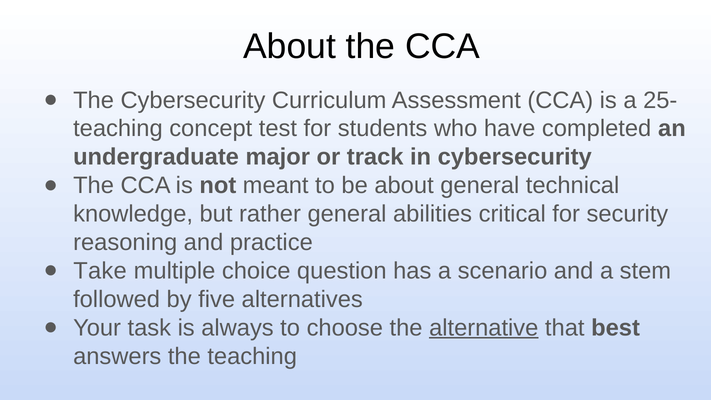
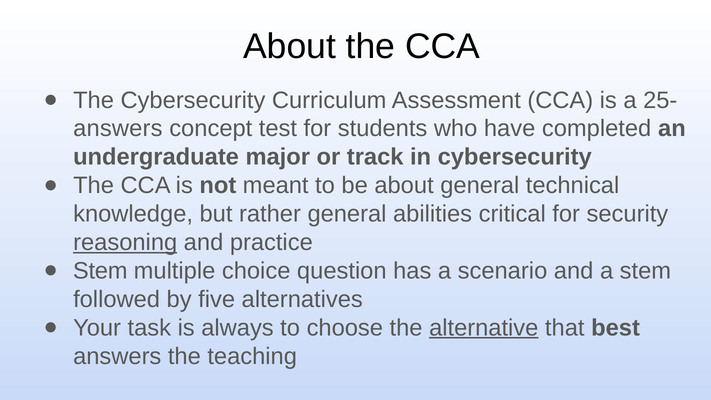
teaching at (118, 129): teaching -> answers
reasoning underline: none -> present
Take at (100, 271): Take -> Stem
